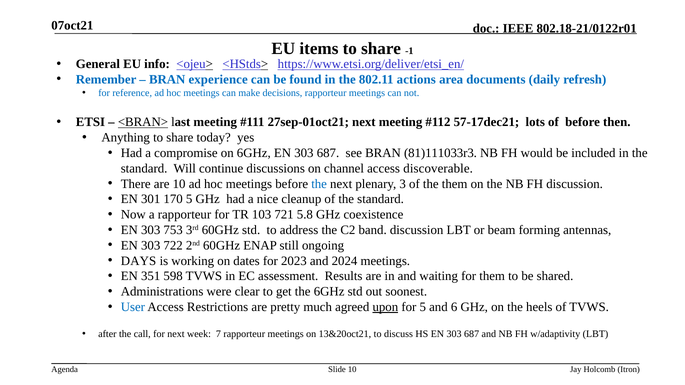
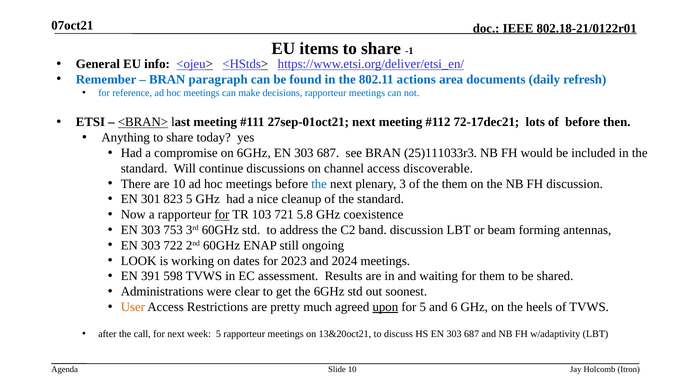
experience: experience -> paragraph
57-17dec21: 57-17dec21 -> 72-17dec21
81)111033r3: 81)111033r3 -> 25)111033r3
170: 170 -> 823
for at (222, 215) underline: none -> present
DAYS: DAYS -> LOOK
351: 351 -> 391
User colour: blue -> orange
week 7: 7 -> 5
